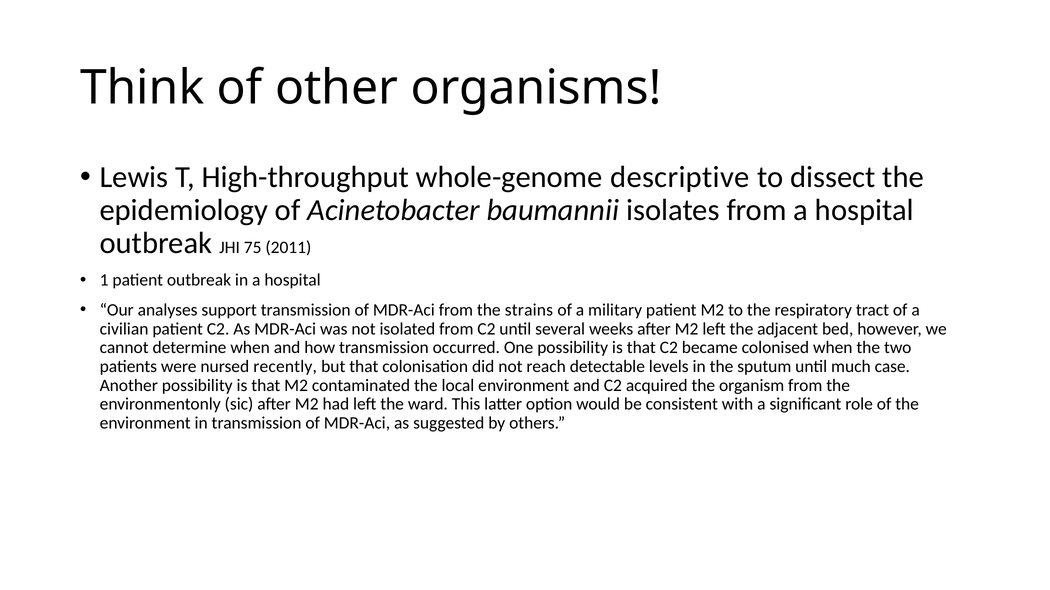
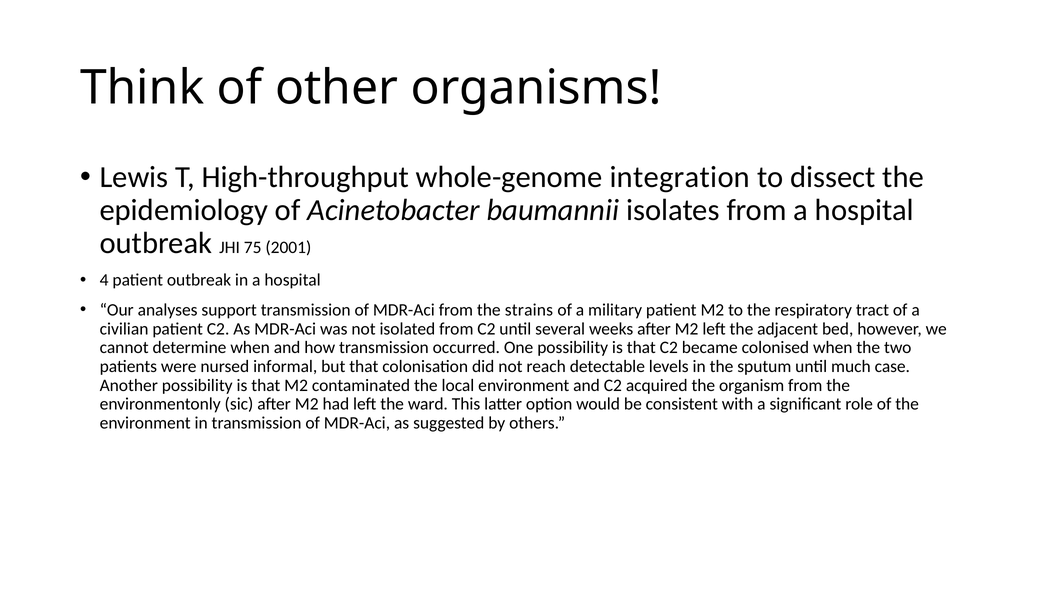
descriptive: descriptive -> integration
2011: 2011 -> 2001
1: 1 -> 4
recently: recently -> informal
